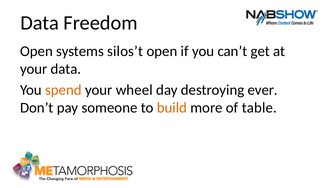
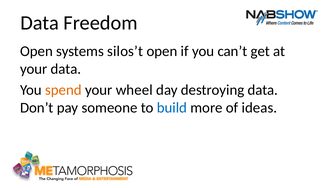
destroying ever: ever -> data
build colour: orange -> blue
table: table -> ideas
